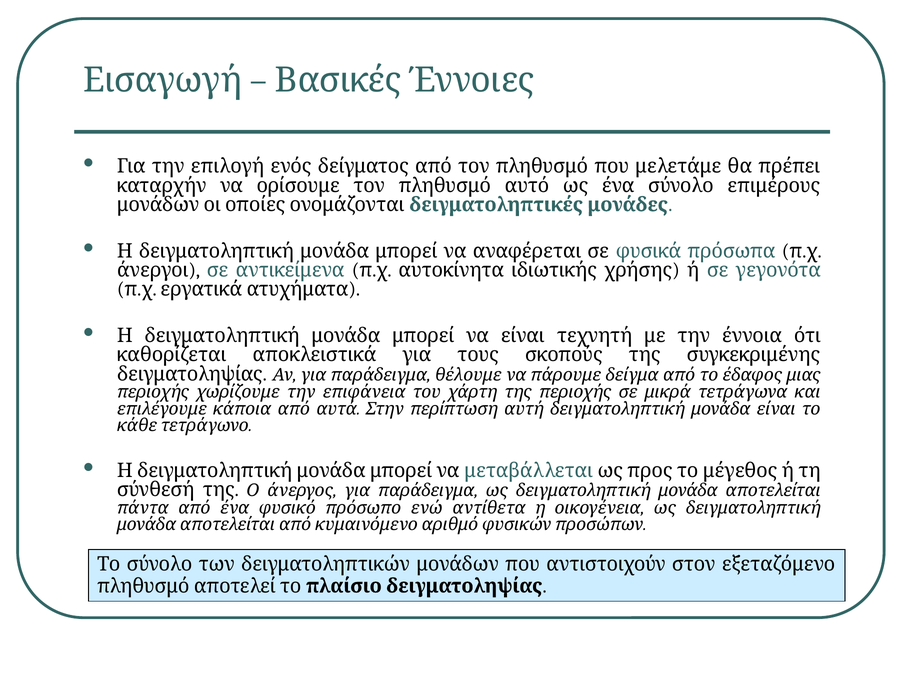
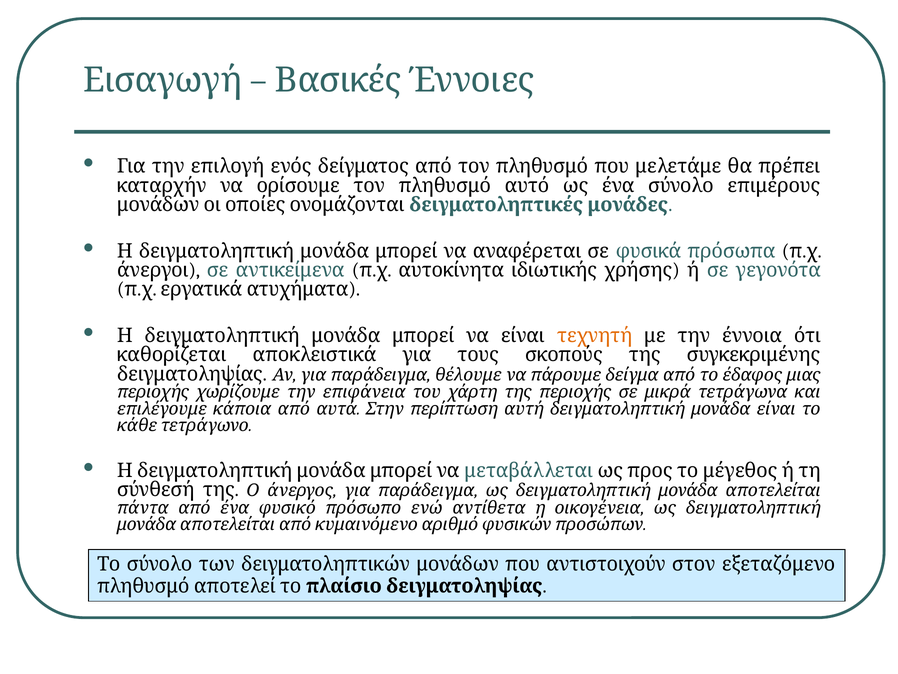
τεχνητή colour: black -> orange
